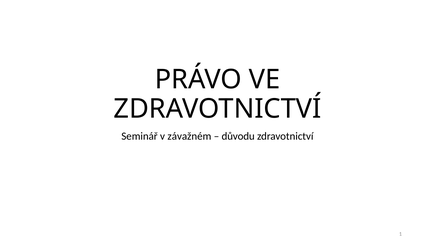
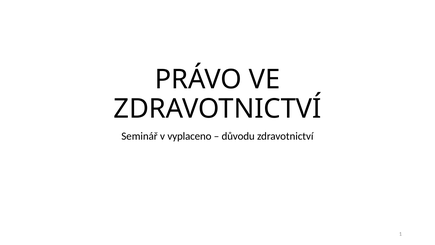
závažném: závažném -> vyplaceno
